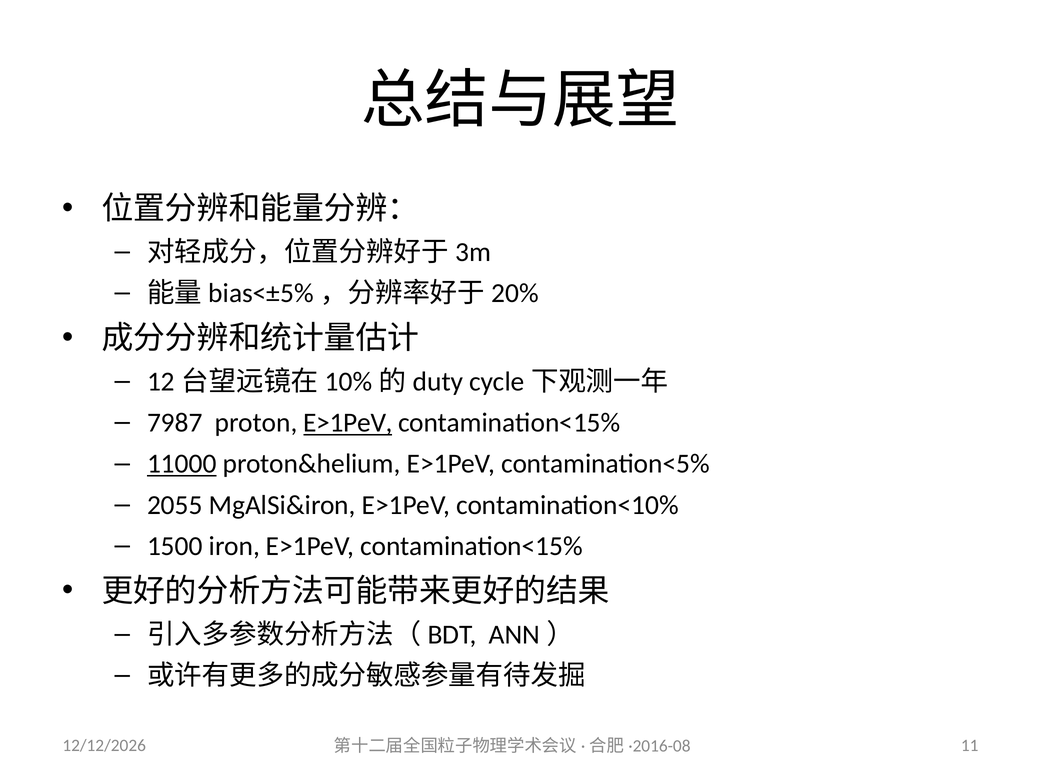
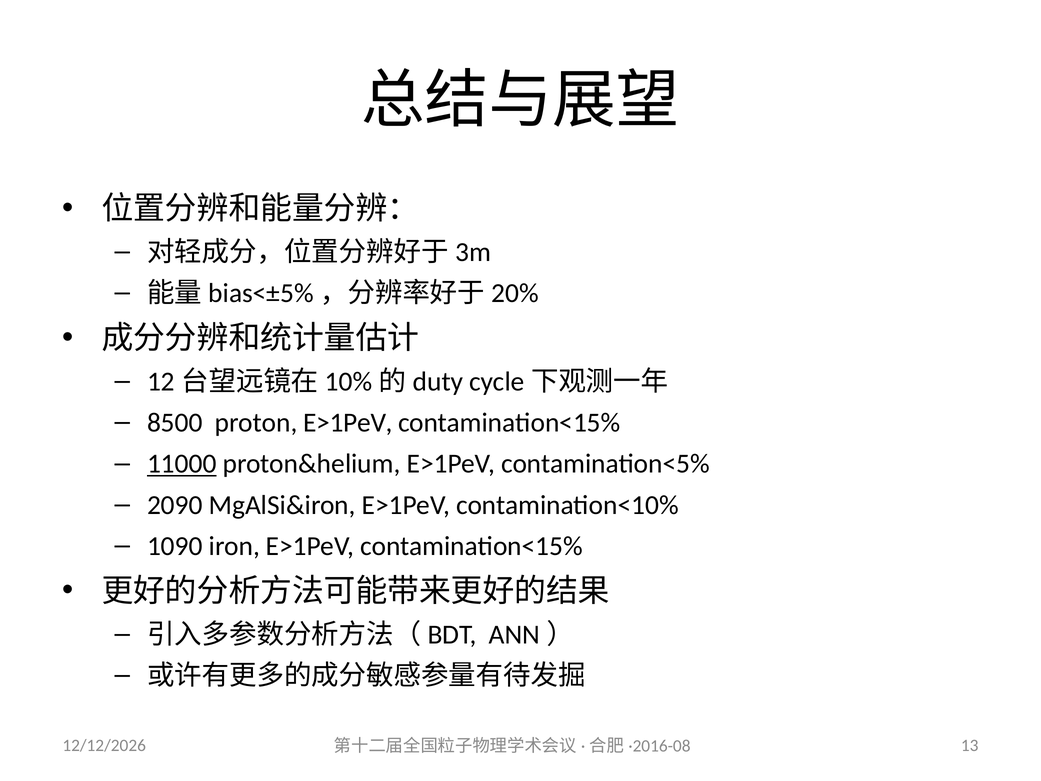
7987: 7987 -> 8500
E>1PeV at (348, 423) underline: present -> none
2055: 2055 -> 2090
1500: 1500 -> 1090
11: 11 -> 13
